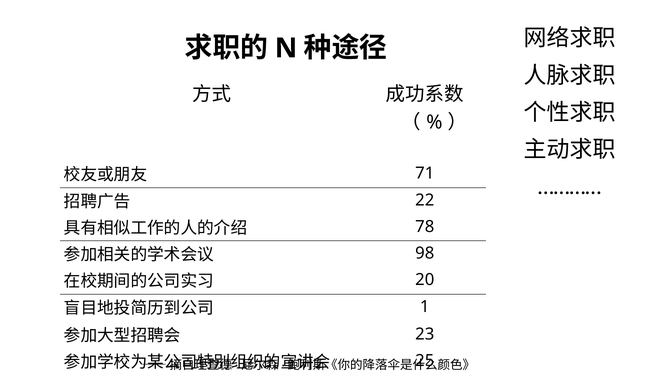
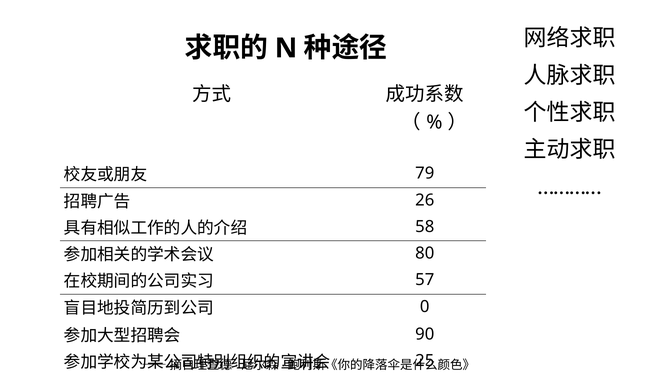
71: 71 -> 79
22: 22 -> 26
78: 78 -> 58
98: 98 -> 80
20: 20 -> 57
1: 1 -> 0
23: 23 -> 90
